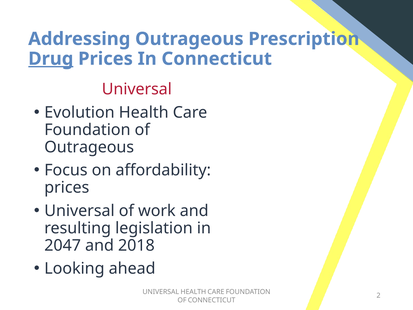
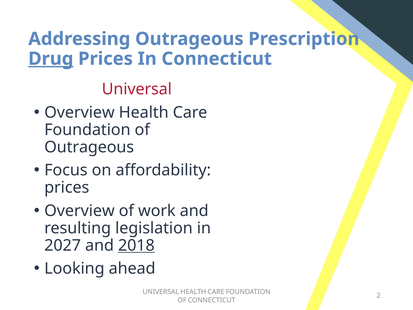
Evolution at (79, 112): Evolution -> Overview
Universal at (79, 211): Universal -> Overview
2047: 2047 -> 2027
2018 underline: none -> present
